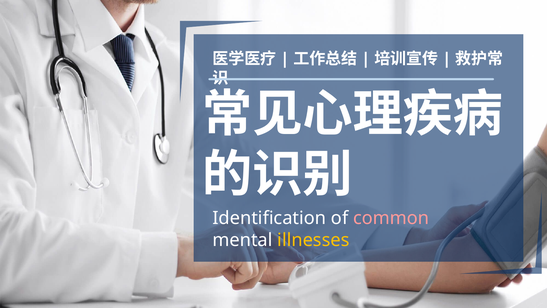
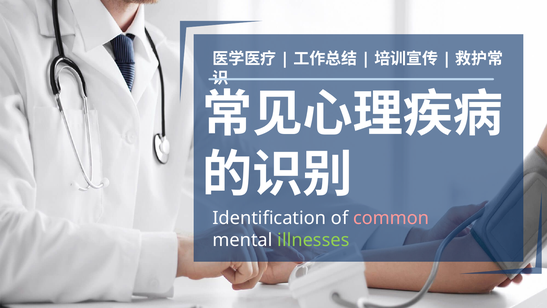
illnesses colour: yellow -> light green
